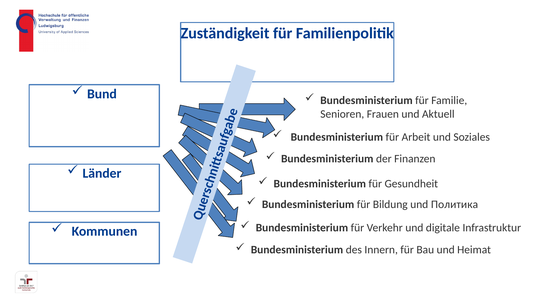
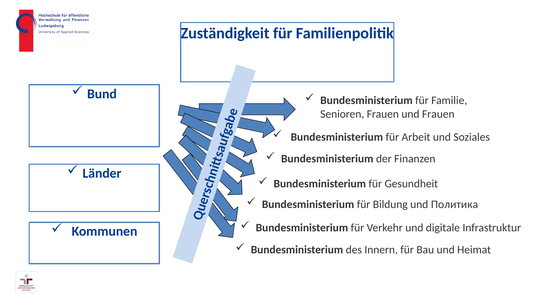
und Aktuell: Aktuell -> Frauen
